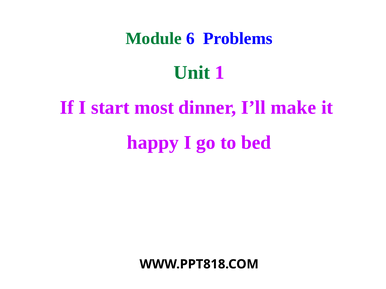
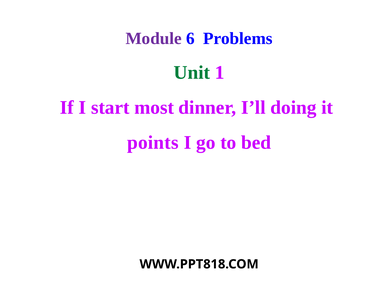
Module colour: green -> purple
make: make -> doing
happy: happy -> points
